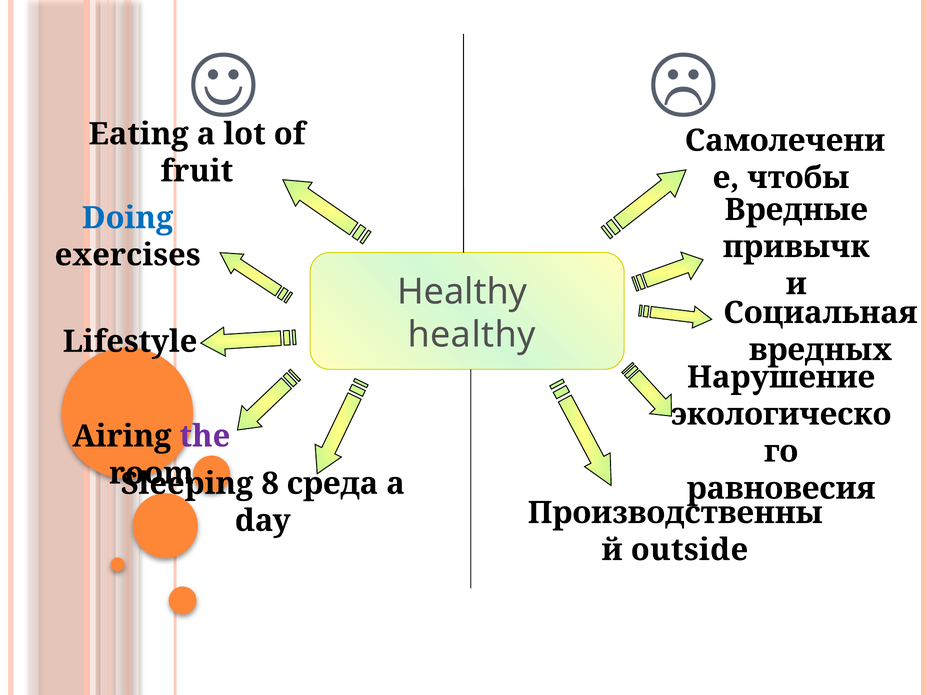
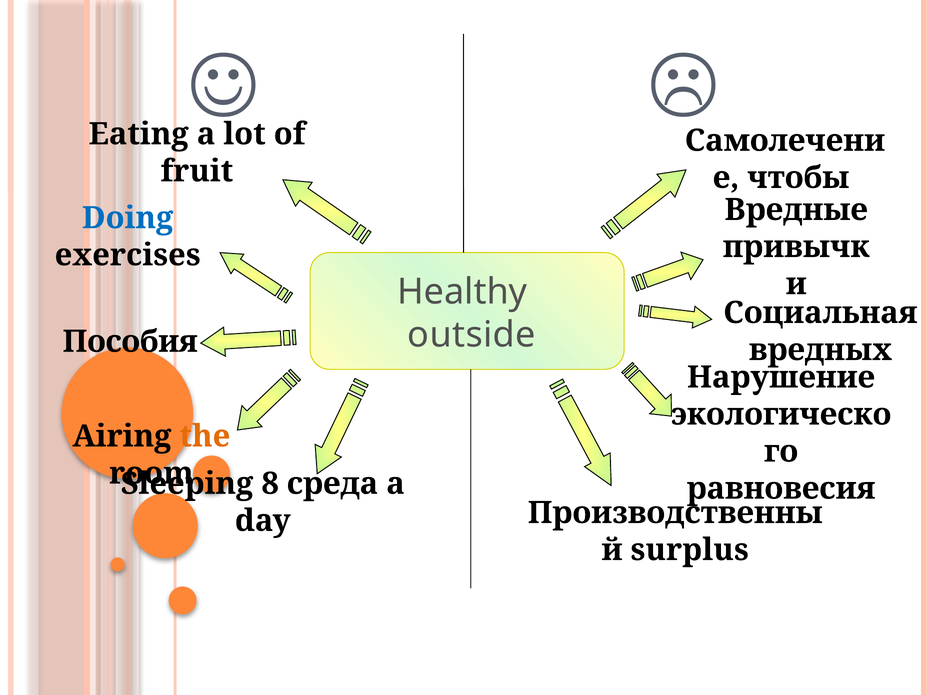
healthy at (472, 335): healthy -> outside
Lifestyle: Lifestyle -> Пособия
the colour: purple -> orange
outside: outside -> surplus
